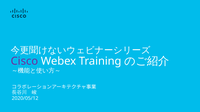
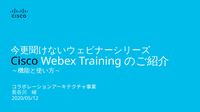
Cisco colour: purple -> black
